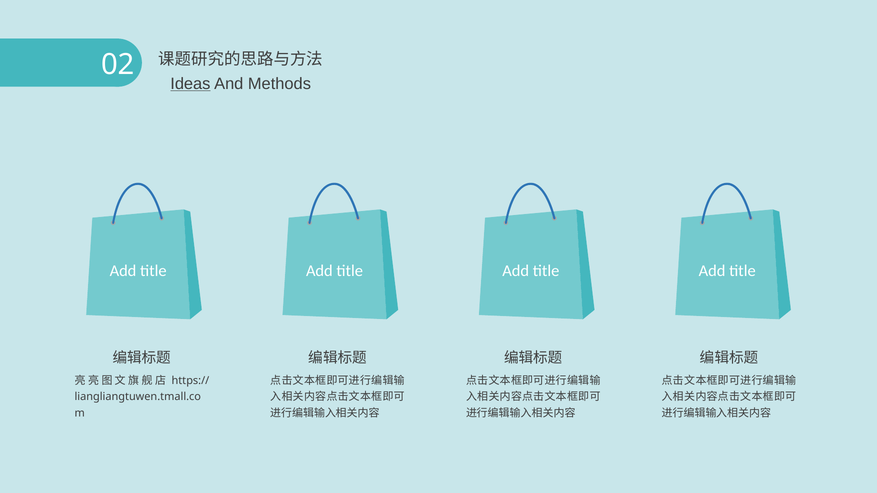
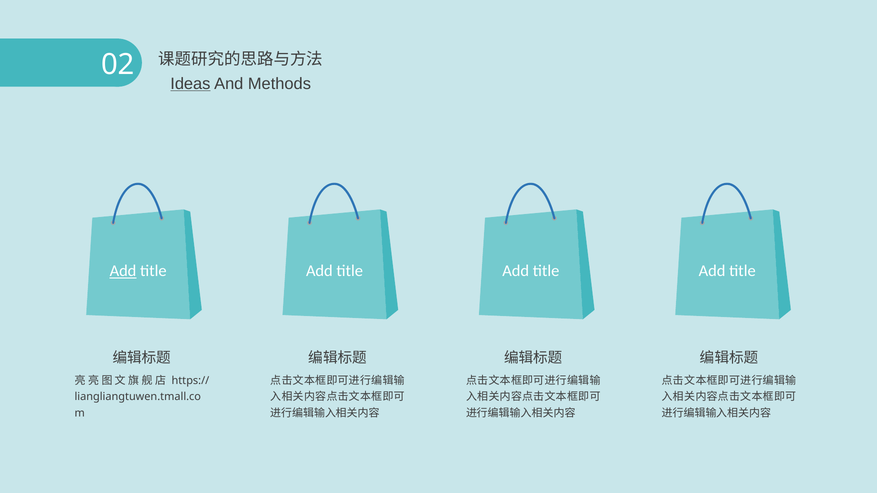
Add at (123, 271) underline: none -> present
